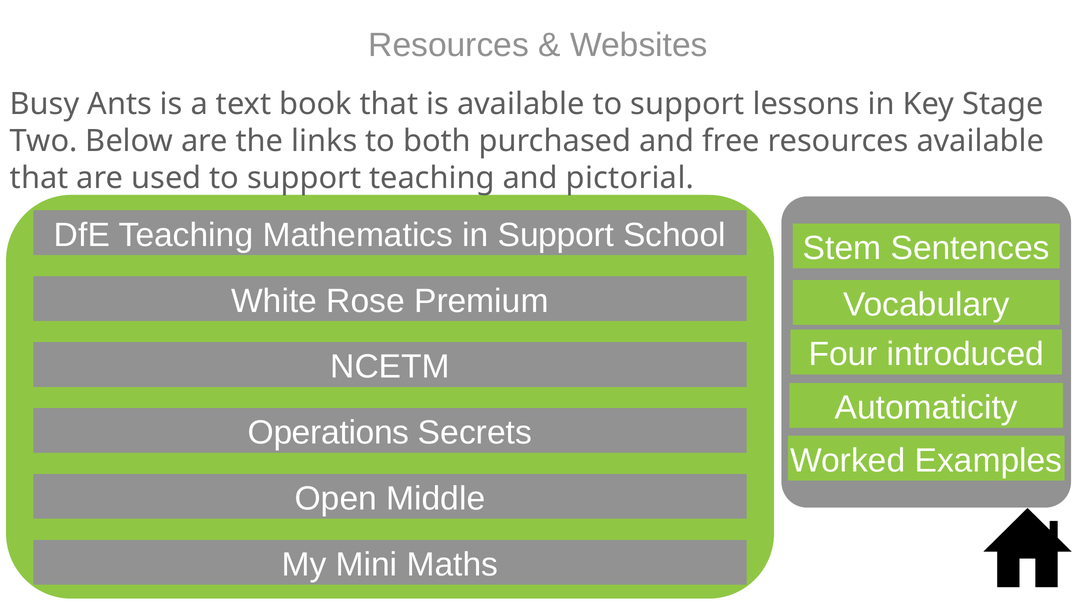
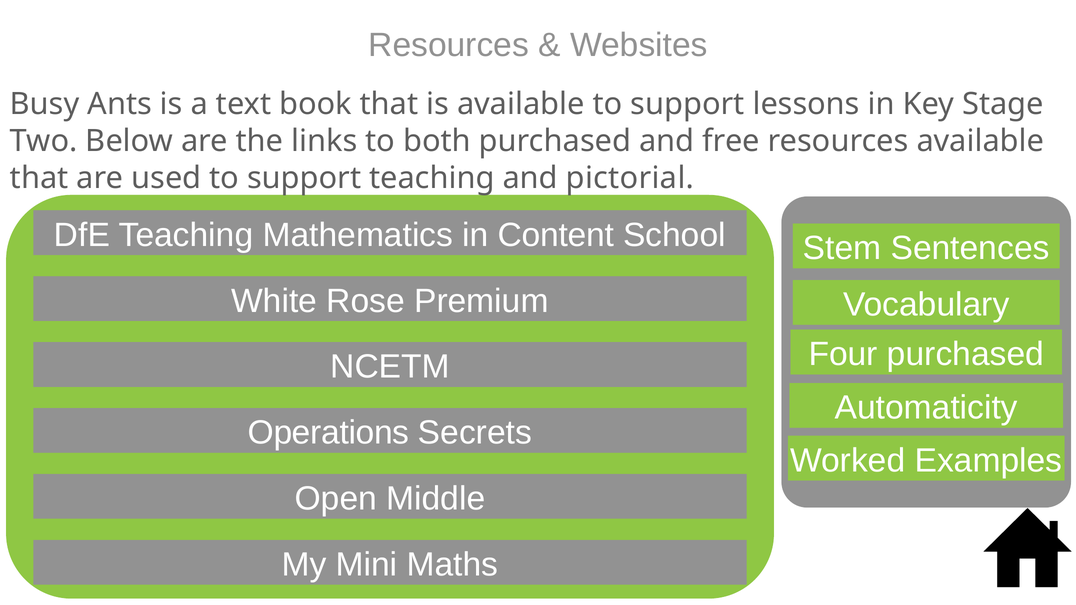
in Support: Support -> Content
Four introduced: introduced -> purchased
